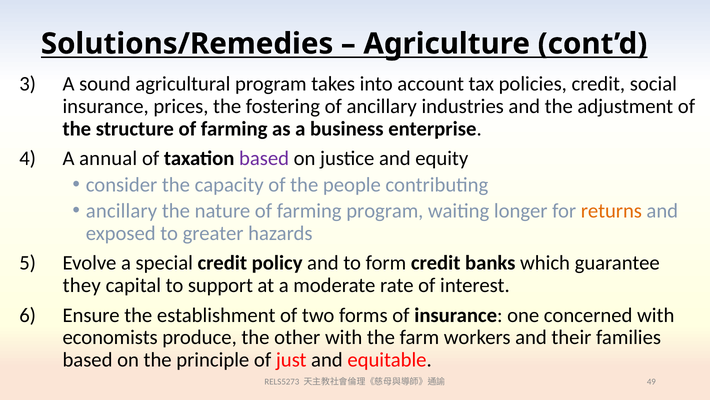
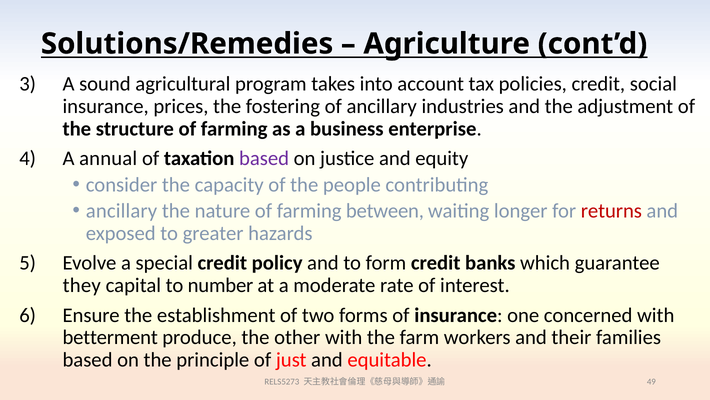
farming program: program -> between
returns colour: orange -> red
support: support -> number
economists: economists -> betterment
